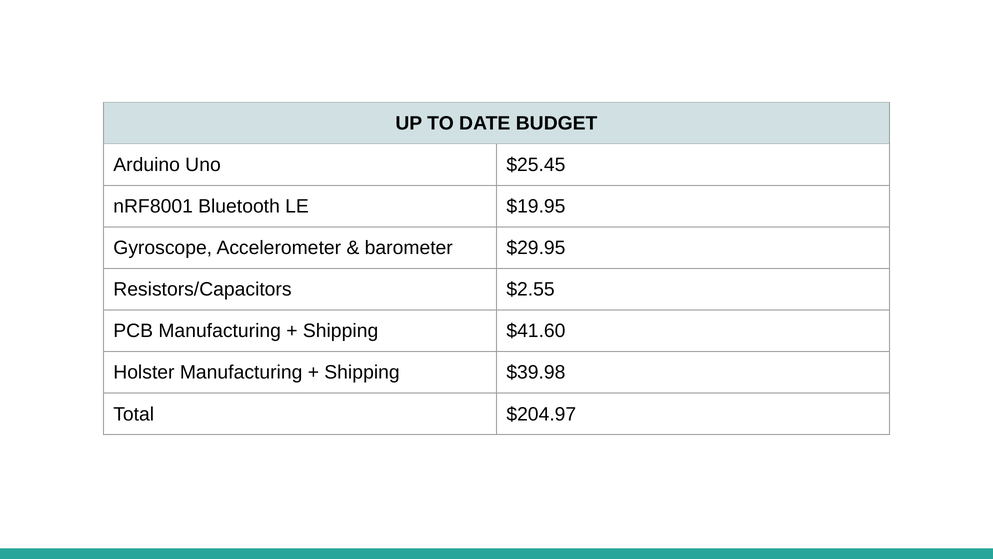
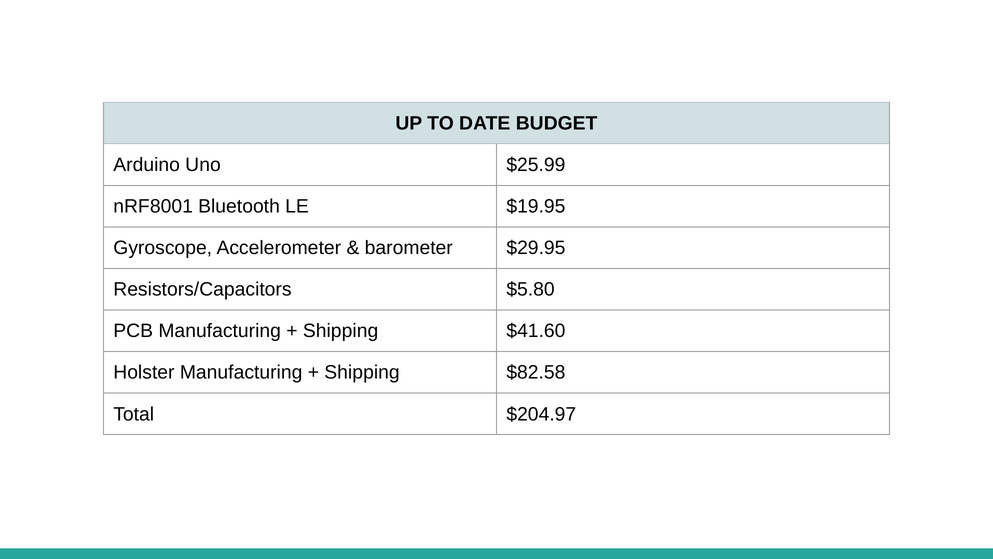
$25.45: $25.45 -> $25.99
$2.55: $2.55 -> $5.80
$39.98: $39.98 -> $82.58
